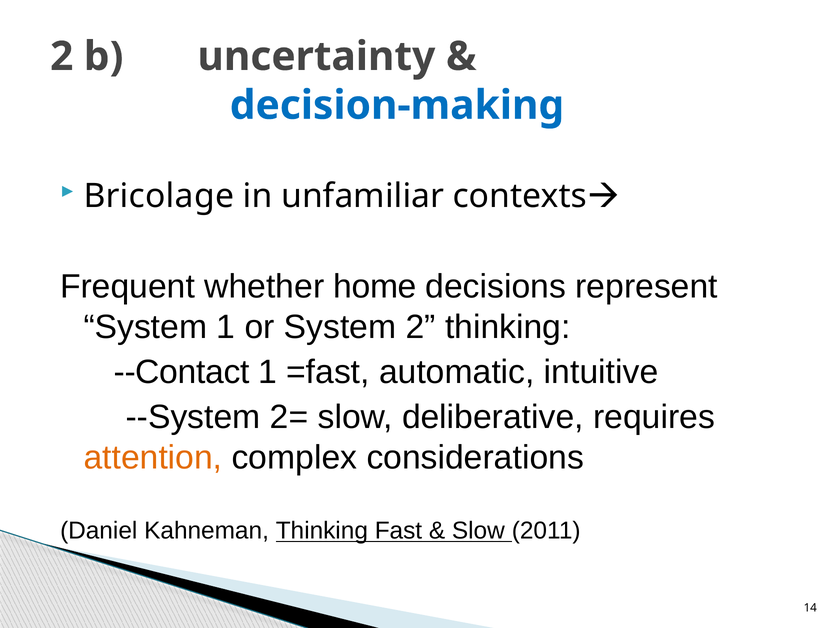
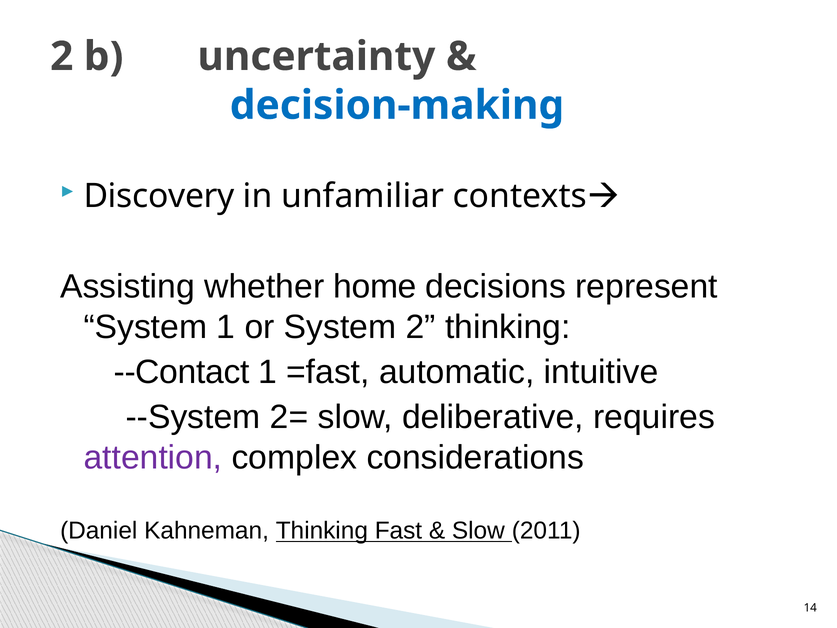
Bricolage: Bricolage -> Discovery
Frequent: Frequent -> Assisting
attention colour: orange -> purple
